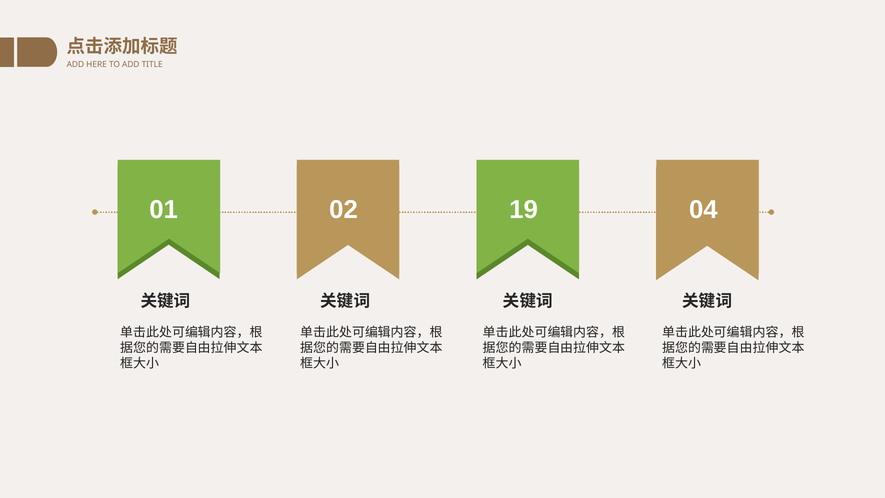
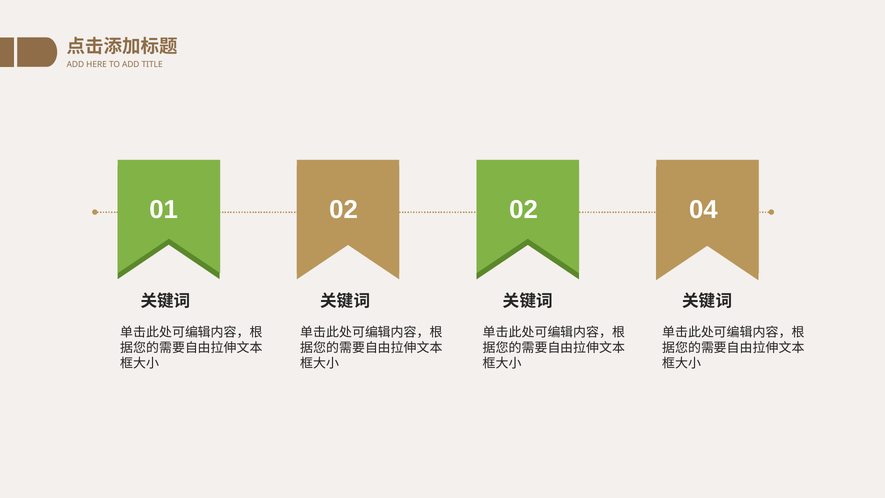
02 19: 19 -> 02
